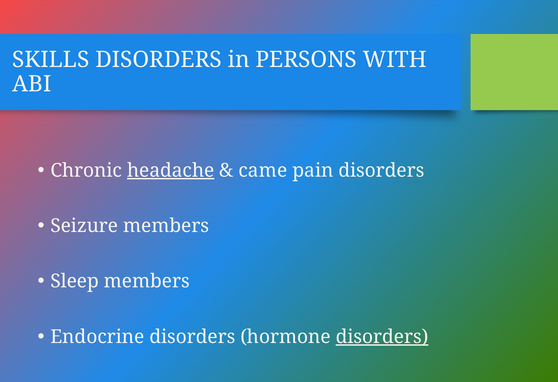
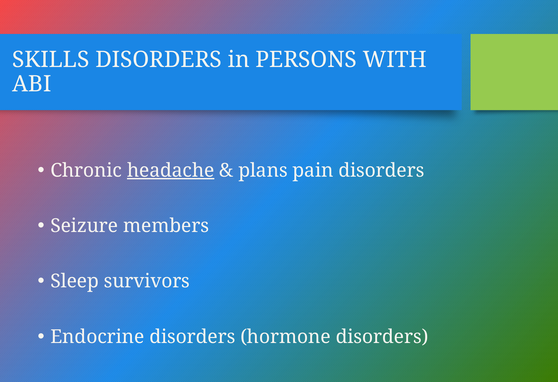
came: came -> plans
Sleep members: members -> survivors
disorders at (382, 337) underline: present -> none
